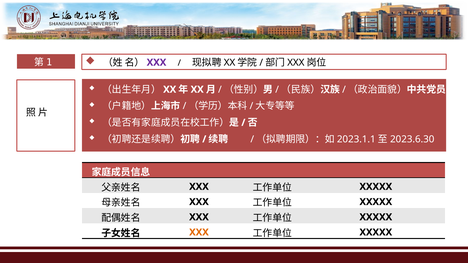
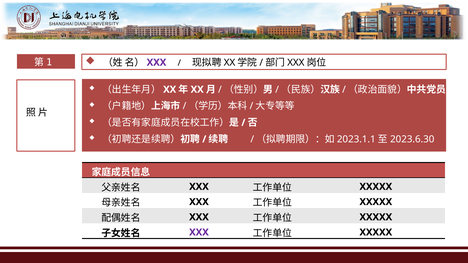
XXX at (199, 233) colour: orange -> purple
